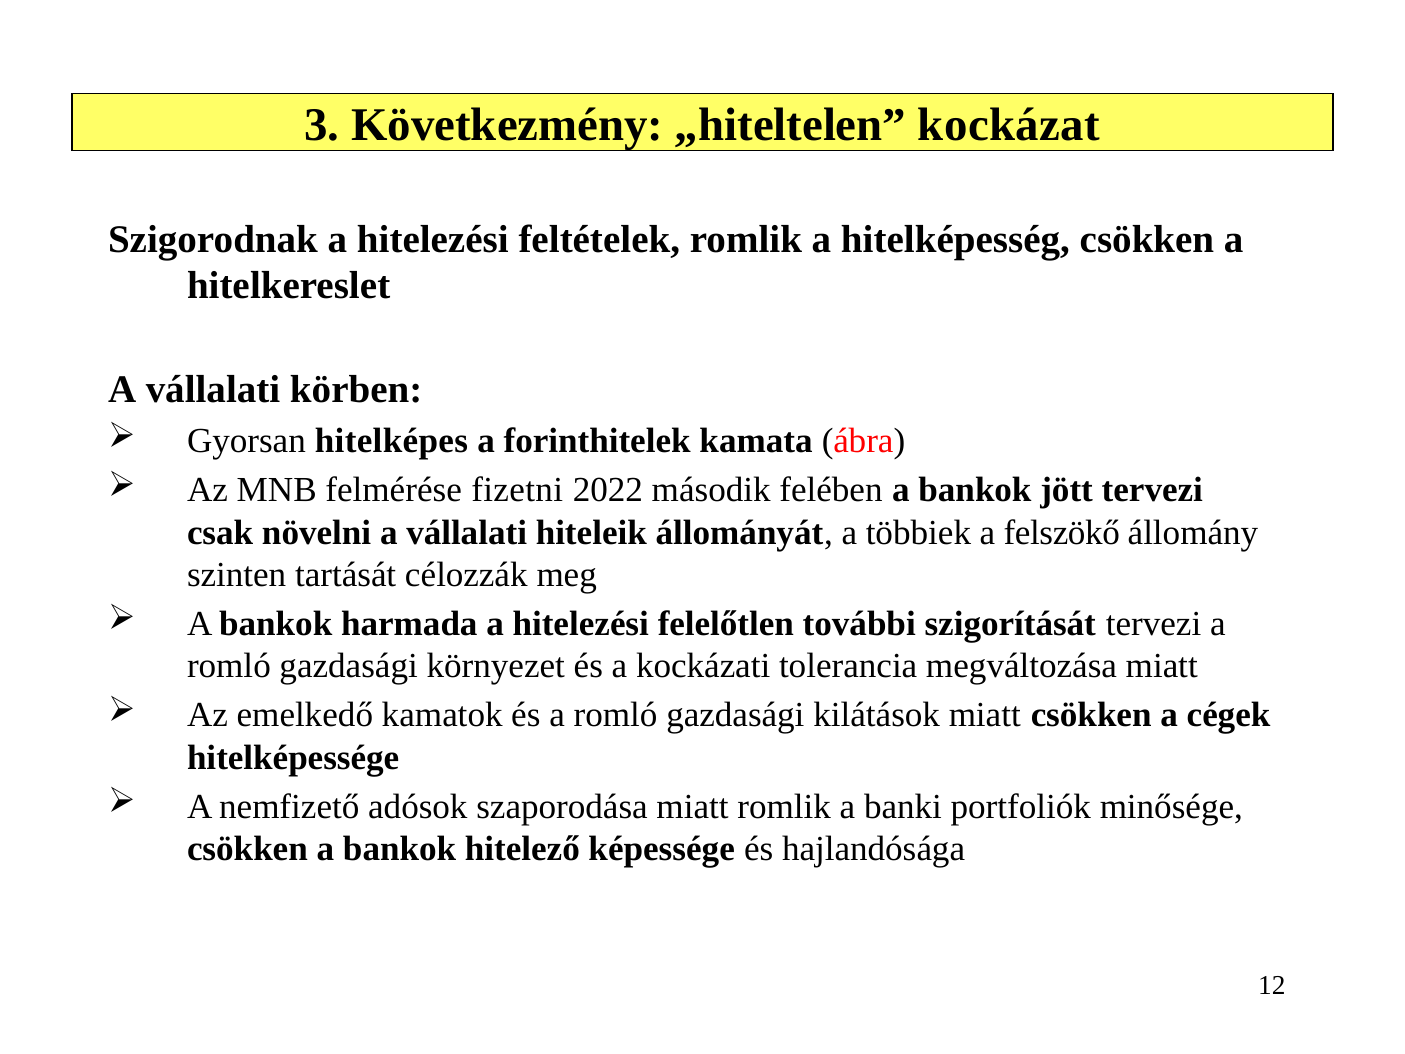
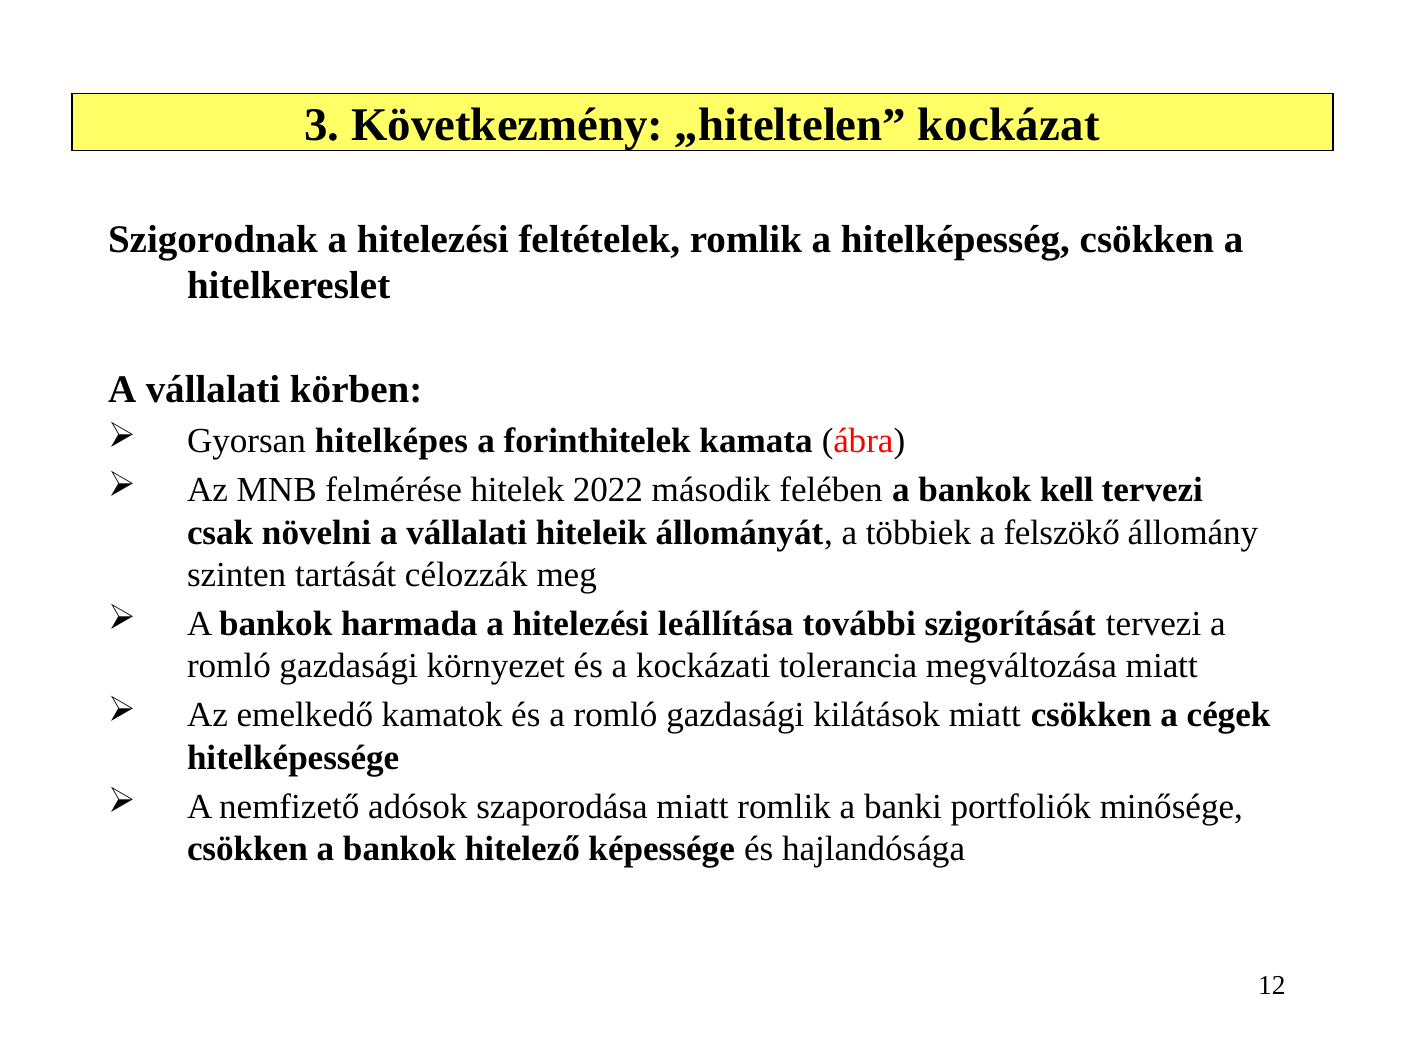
fizetni: fizetni -> hitelek
jött: jött -> kell
felelőtlen: felelőtlen -> leállítása
